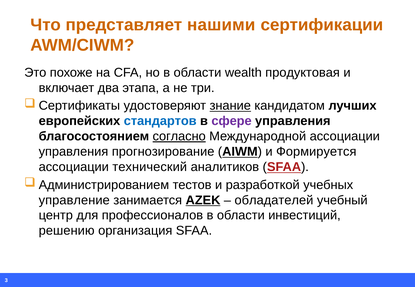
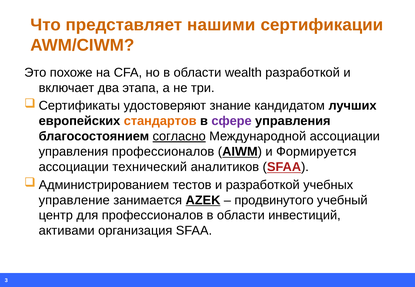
wealth продуктовая: продуктовая -> разработкой
знание underline: present -> none
стандартов colour: blue -> orange
управления прогнозирование: прогнозирование -> профессионалов
обладателей: обладателей -> продвинутого
решению: решению -> активами
